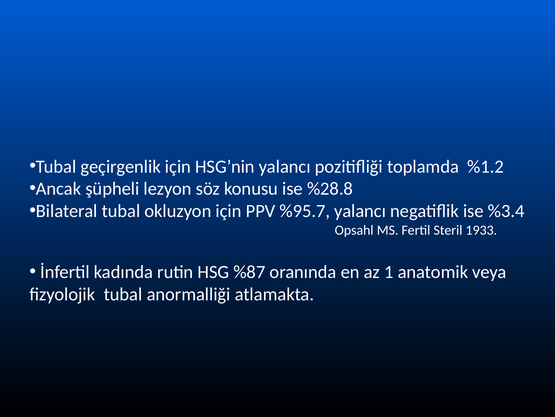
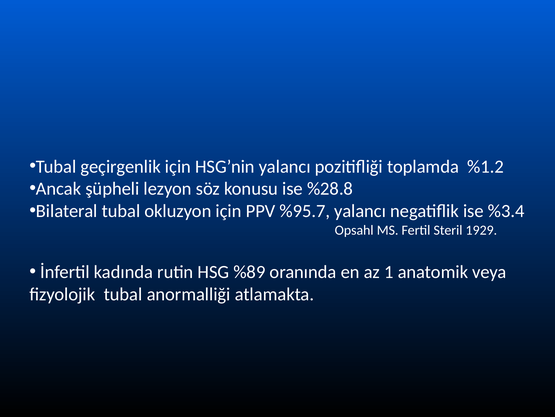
1933: 1933 -> 1929
%87: %87 -> %89
